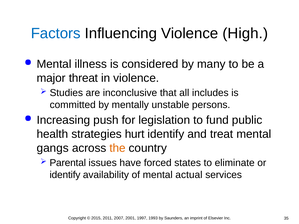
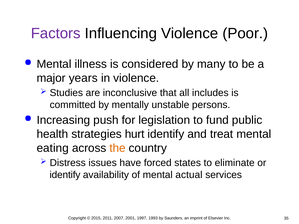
Factors colour: blue -> purple
High: High -> Poor
threat: threat -> years
gangs: gangs -> eating
Parental: Parental -> Distress
